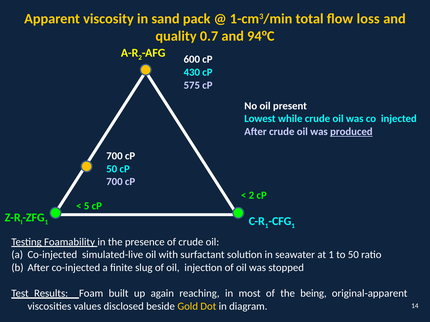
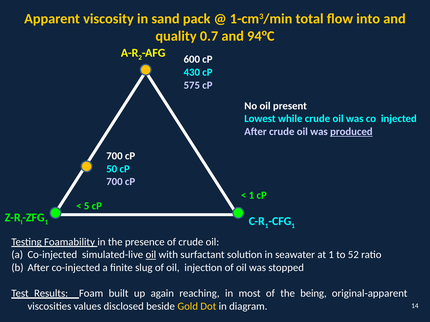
loss: loss -> into
2 at (251, 196): 2 -> 1
oil at (151, 255) underline: none -> present
to 50: 50 -> 52
